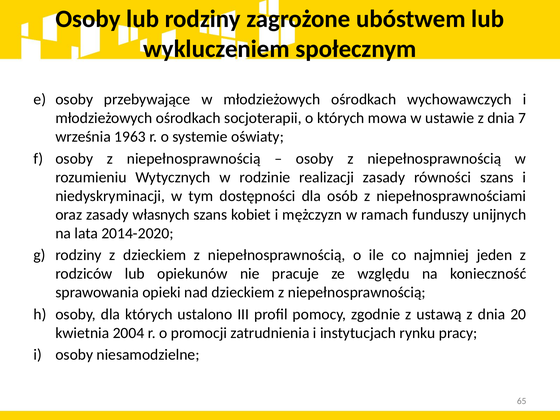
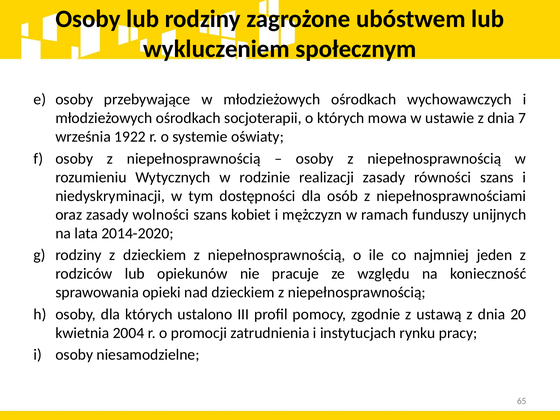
1963: 1963 -> 1922
własnych: własnych -> wolności
